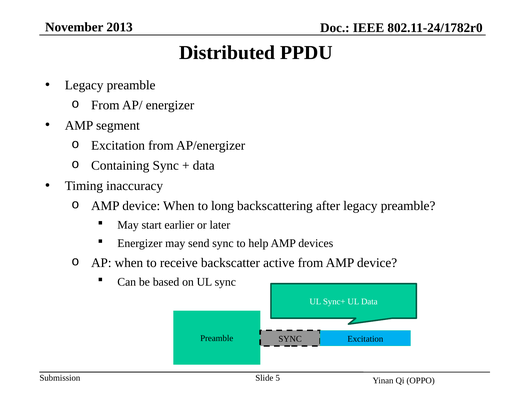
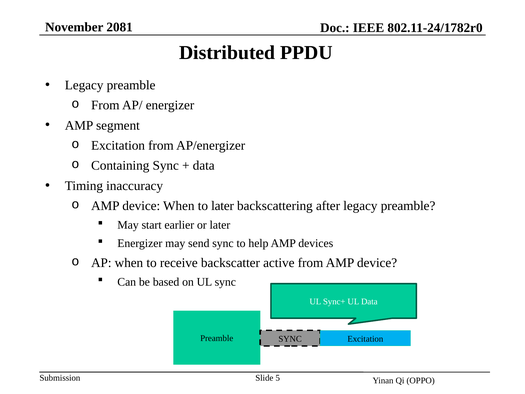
2013: 2013 -> 2081
to long: long -> later
